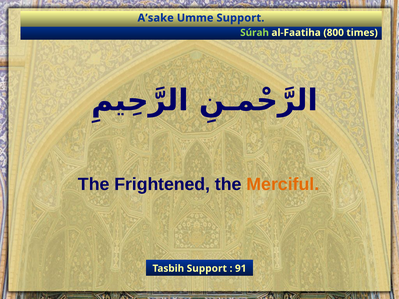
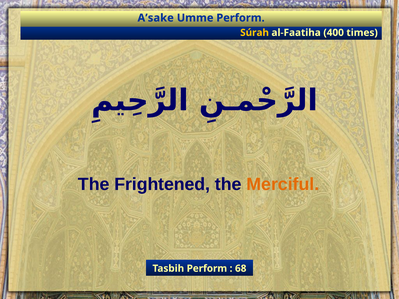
Umme Support: Support -> Perform
Súrah colour: light green -> yellow
800: 800 -> 400
Tasbih Support: Support -> Perform
91: 91 -> 68
